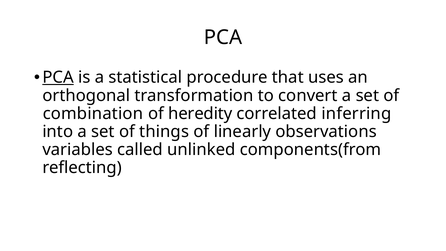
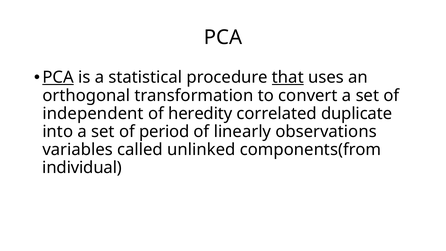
that underline: none -> present
combination: combination -> independent
inferring: inferring -> duplicate
things: things -> period
reflecting: reflecting -> individual
